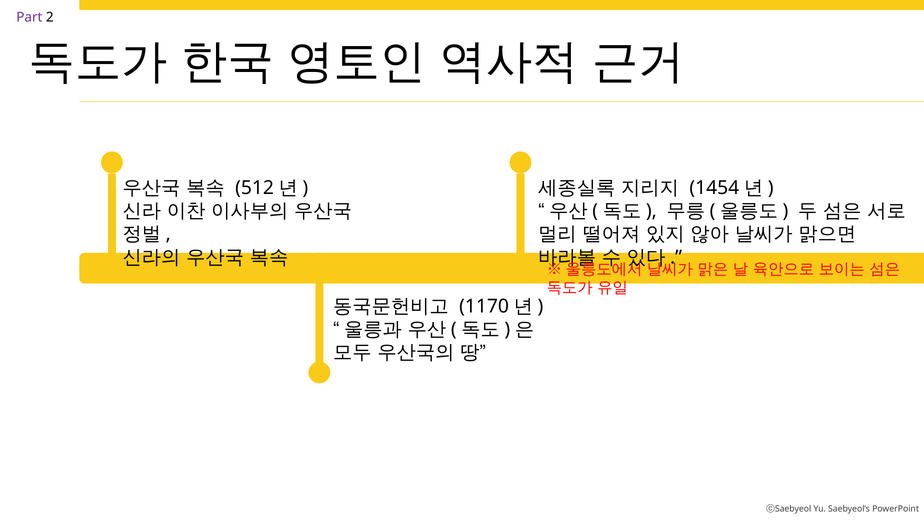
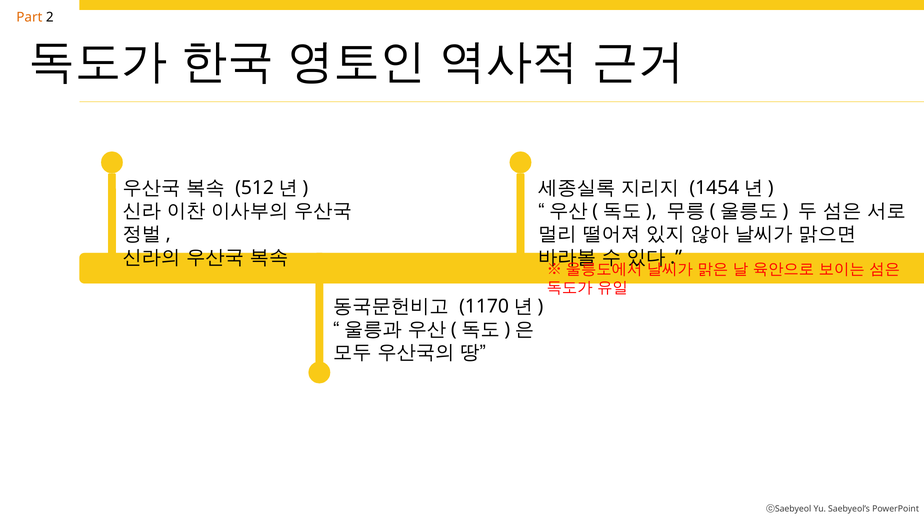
Part colour: purple -> orange
